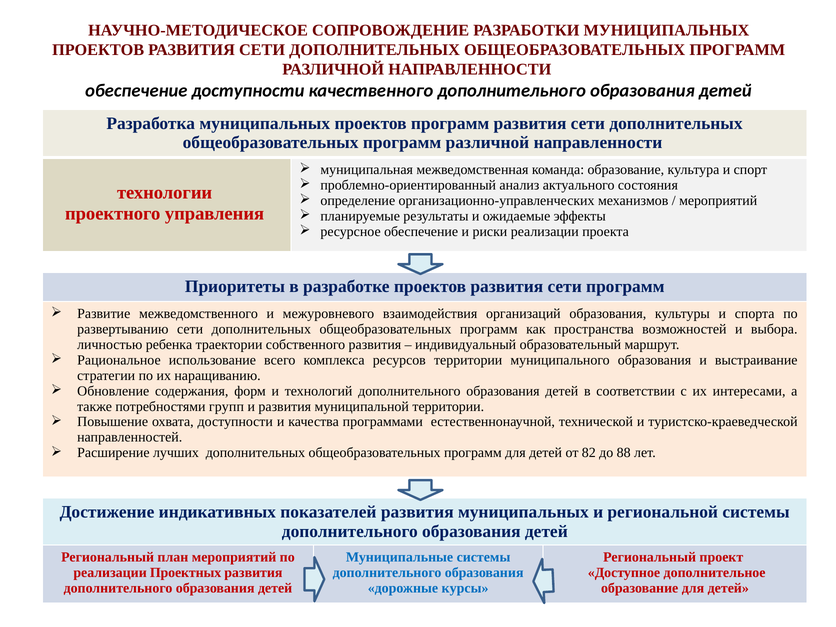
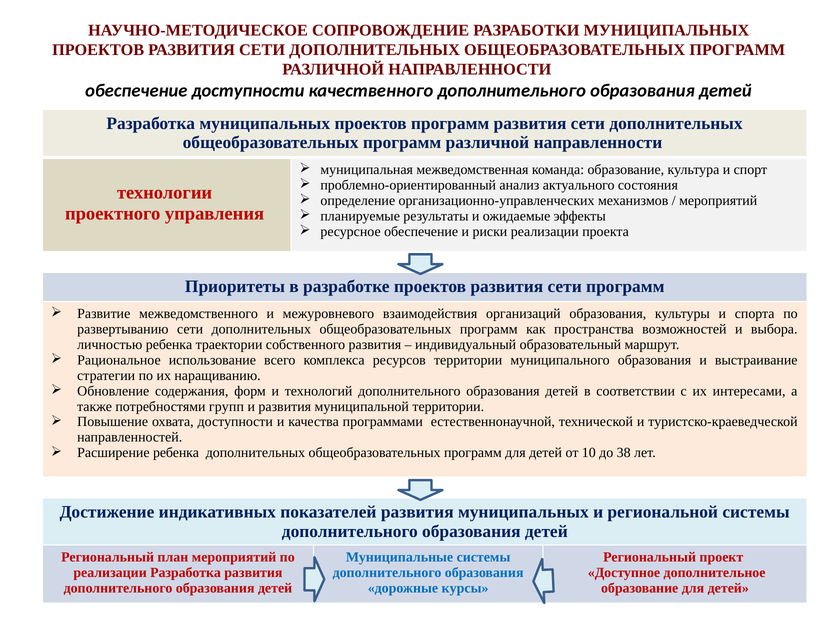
Расширение лучших: лучших -> ребенка
82: 82 -> 10
88: 88 -> 38
реализации Проектных: Проектных -> Разработка
